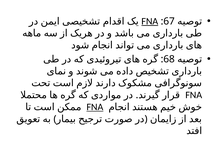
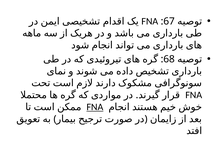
FNA at (150, 21) underline: present -> none
